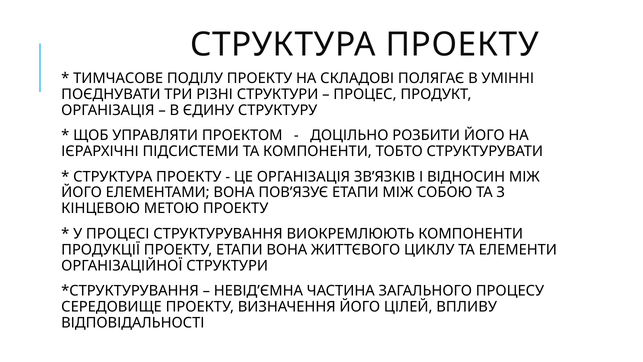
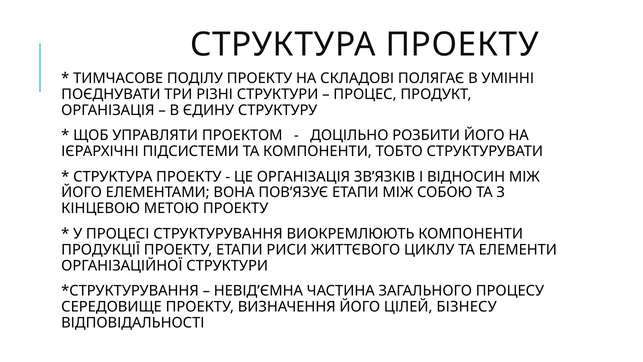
ЕТАПИ ВОНА: ВОНА -> РИСИ
ВПЛИВУ: ВПЛИВУ -> БІЗНЕСУ
